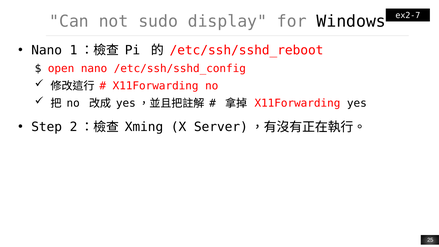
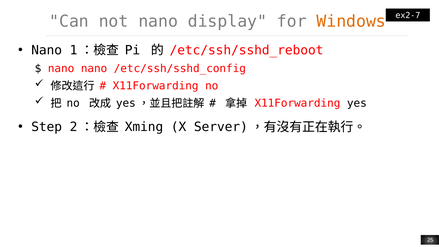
not sudo: sudo -> nano
Windows colour: black -> orange
open at (61, 69): open -> nano
